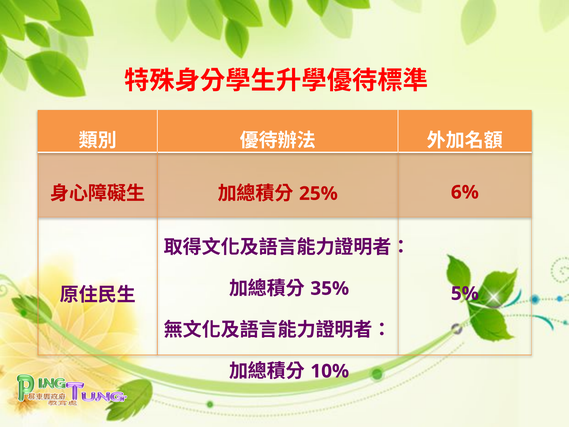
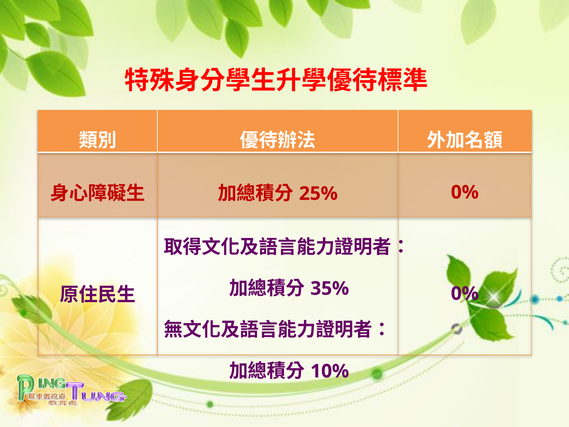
6% at (465, 192): 6% -> 0%
5% at (465, 293): 5% -> 0%
